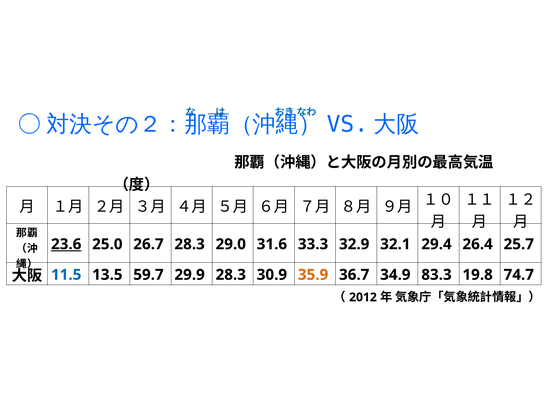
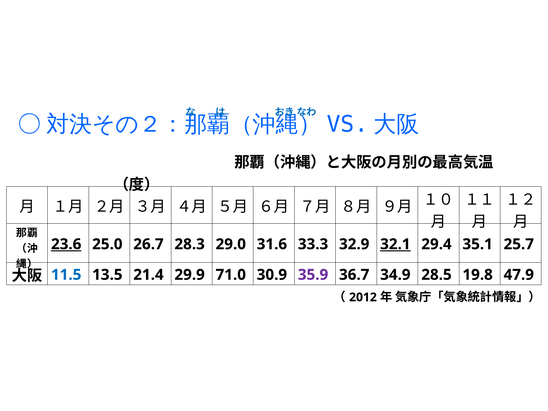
32.1 underline: none -> present
26.4: 26.4 -> 35.1
59.7: 59.7 -> 21.4
29.9 28.3: 28.3 -> 71.0
35.9 colour: orange -> purple
83.3: 83.3 -> 28.5
74.7: 74.7 -> 47.9
